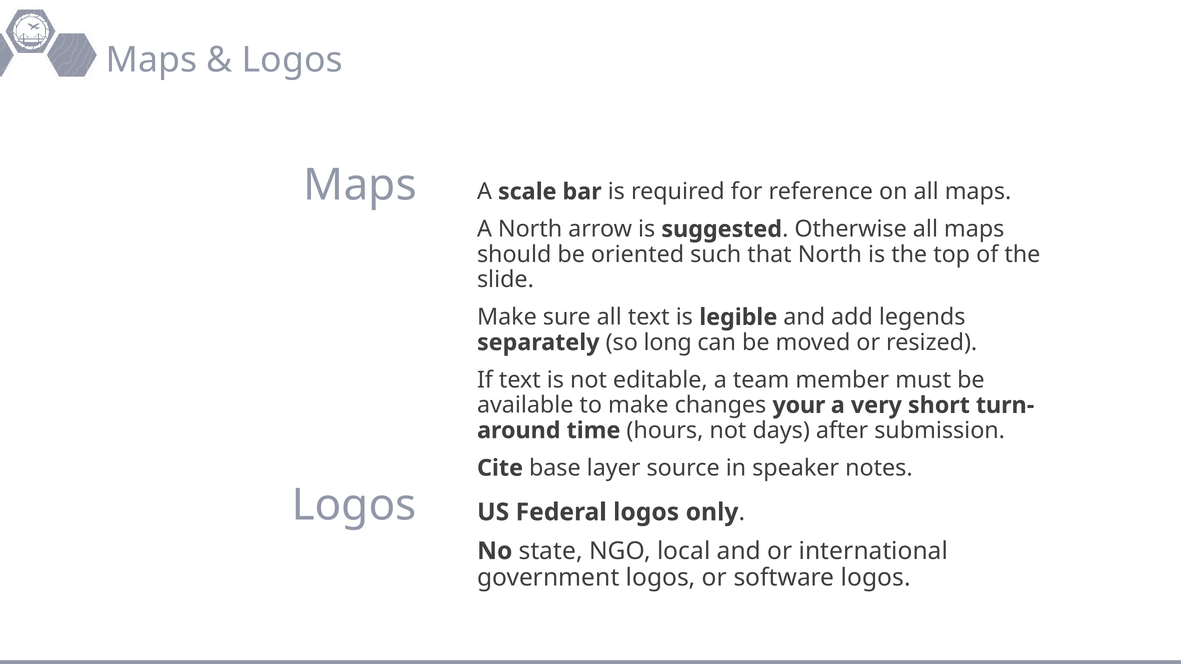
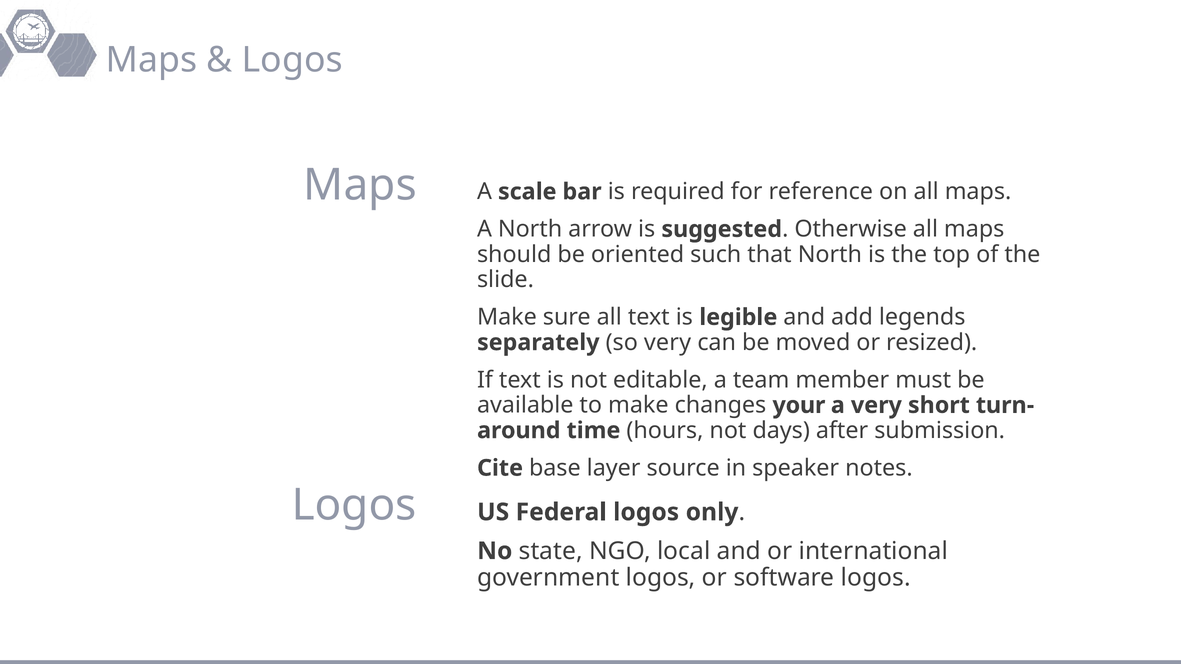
so long: long -> very
